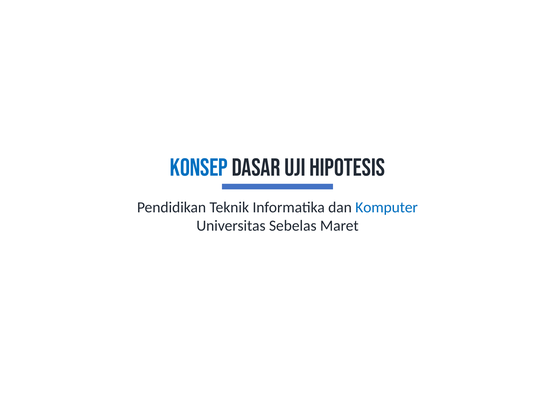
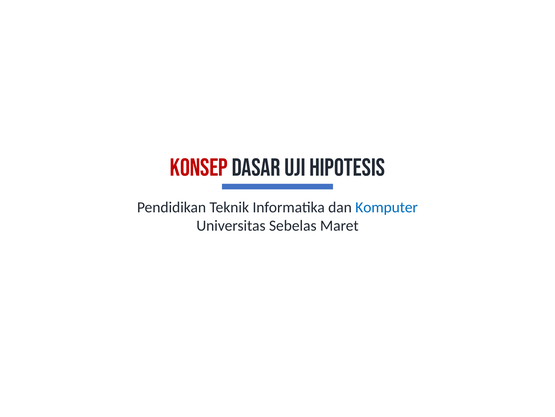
Konsep colour: blue -> red
